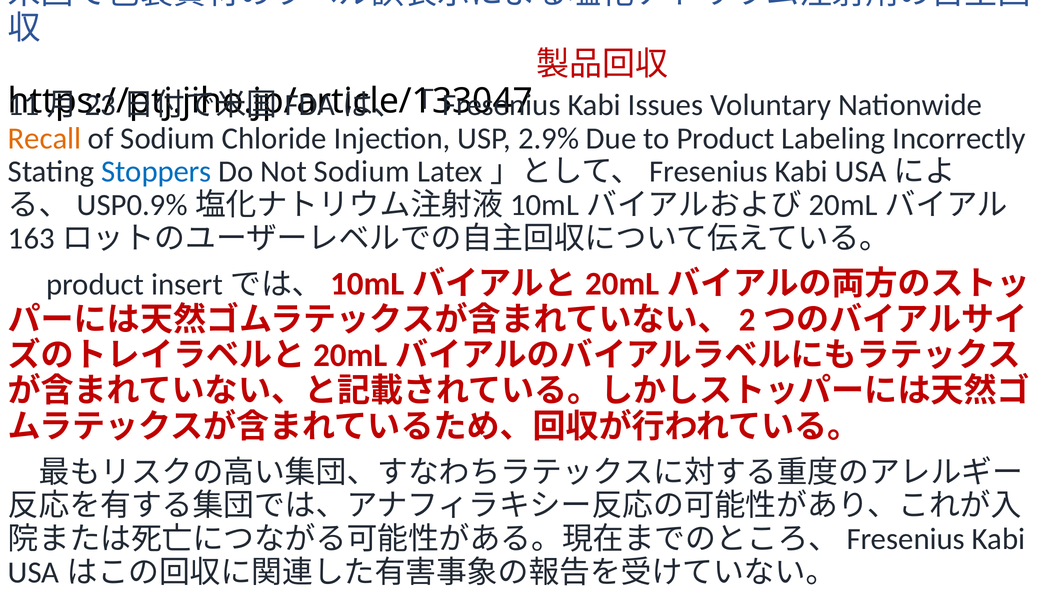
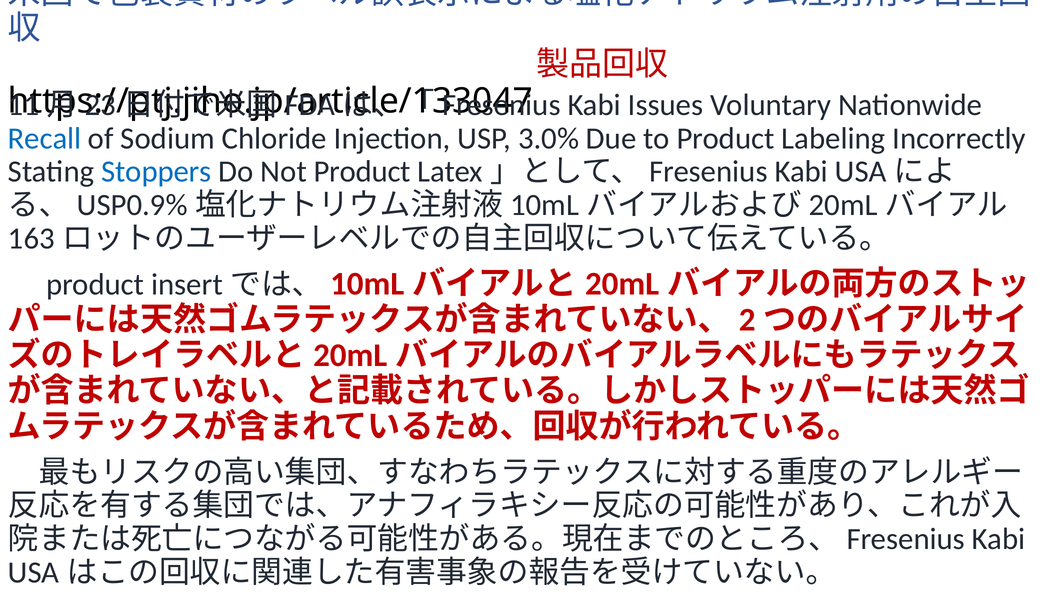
Recall colour: orange -> blue
2.9%: 2.9% -> 3.0%
Not Sodium: Sodium -> Product
